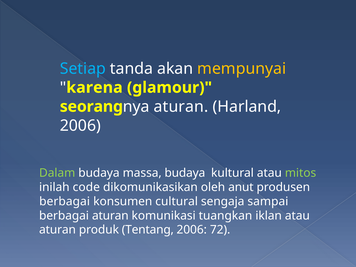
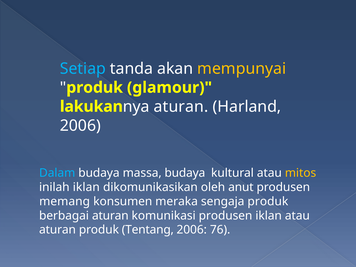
karena at (94, 88): karena -> produk
seorang: seorang -> lakukan
Dalam colour: light green -> light blue
mitos colour: light green -> yellow
inilah code: code -> iklan
berbagai at (65, 201): berbagai -> memang
cultural: cultural -> meraka
sengaja sampai: sampai -> produk
komunikasi tuangkan: tuangkan -> produsen
72: 72 -> 76
